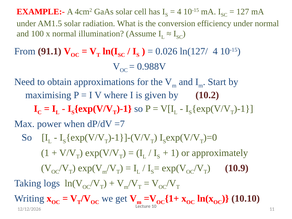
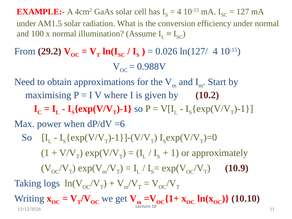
91.1: 91.1 -> 29.2
=7: =7 -> =6
